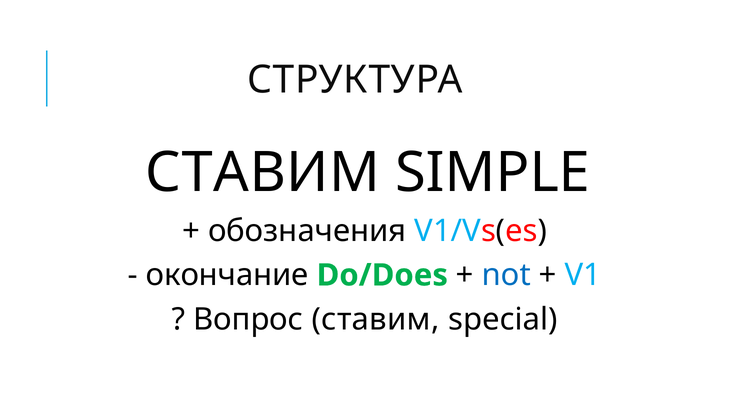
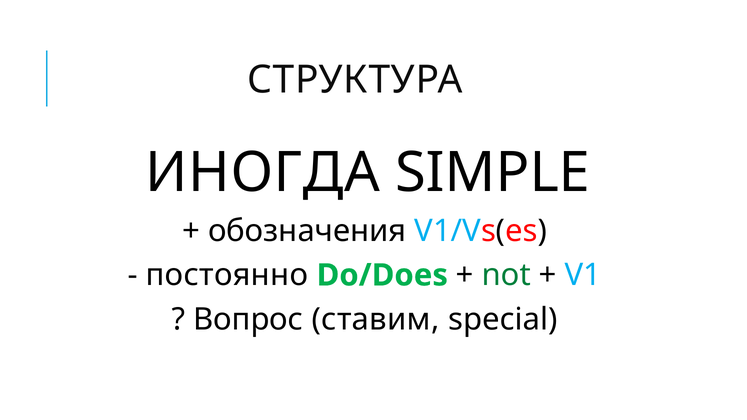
СТАВИМ at (263, 173): СТАВИМ -> ИНОГДА
окончание: окончание -> постоянно
not colour: blue -> green
